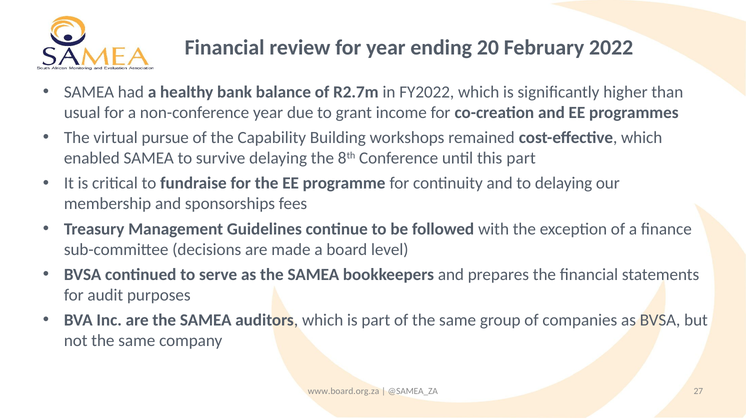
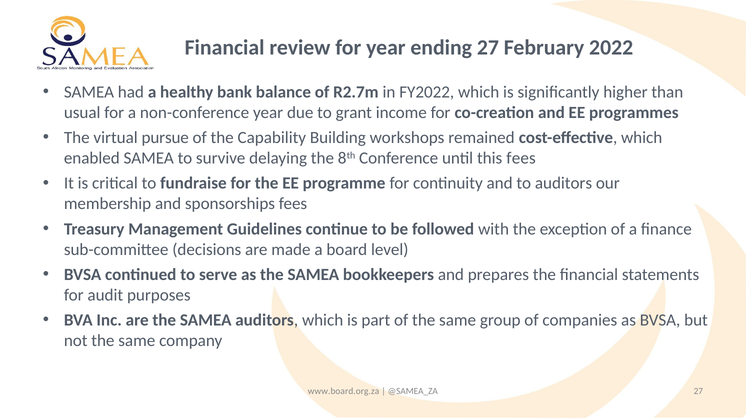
ending 20: 20 -> 27
this part: part -> fees
to delaying: delaying -> auditors
